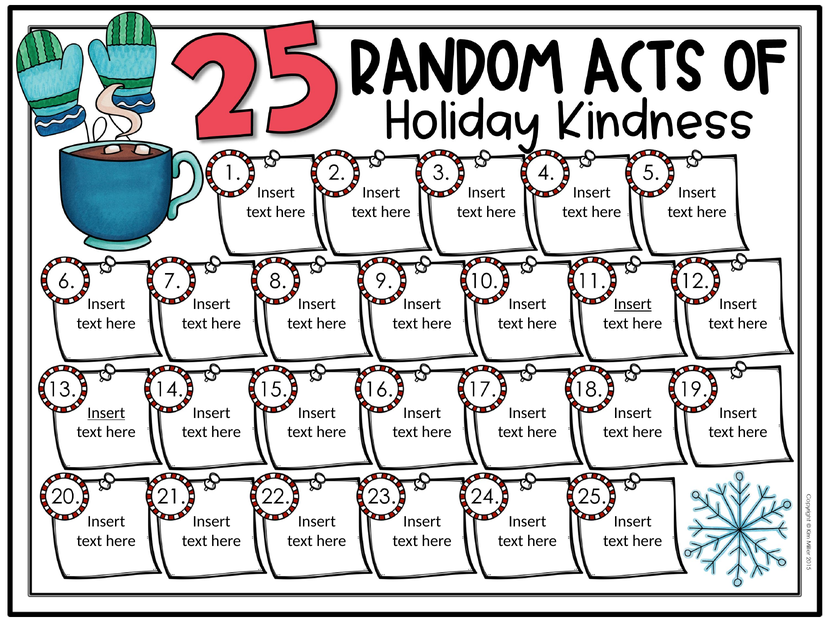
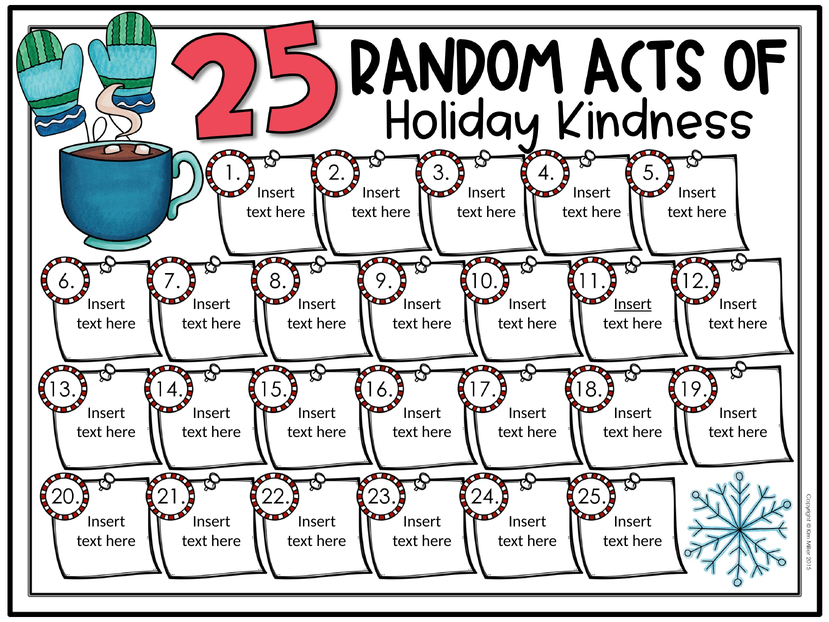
Insert at (106, 413) underline: present -> none
